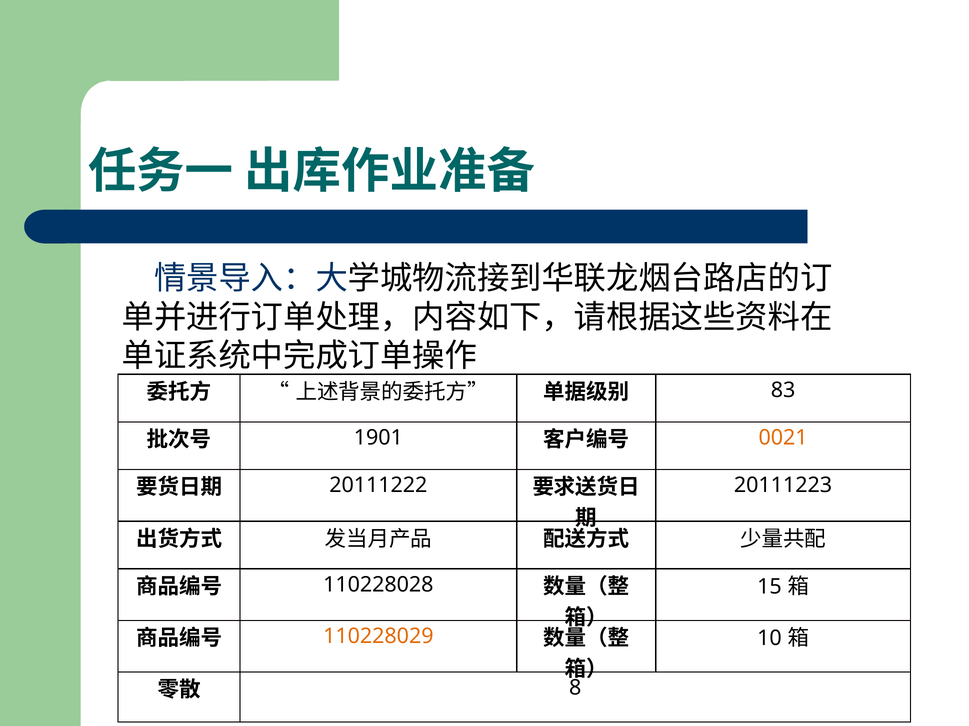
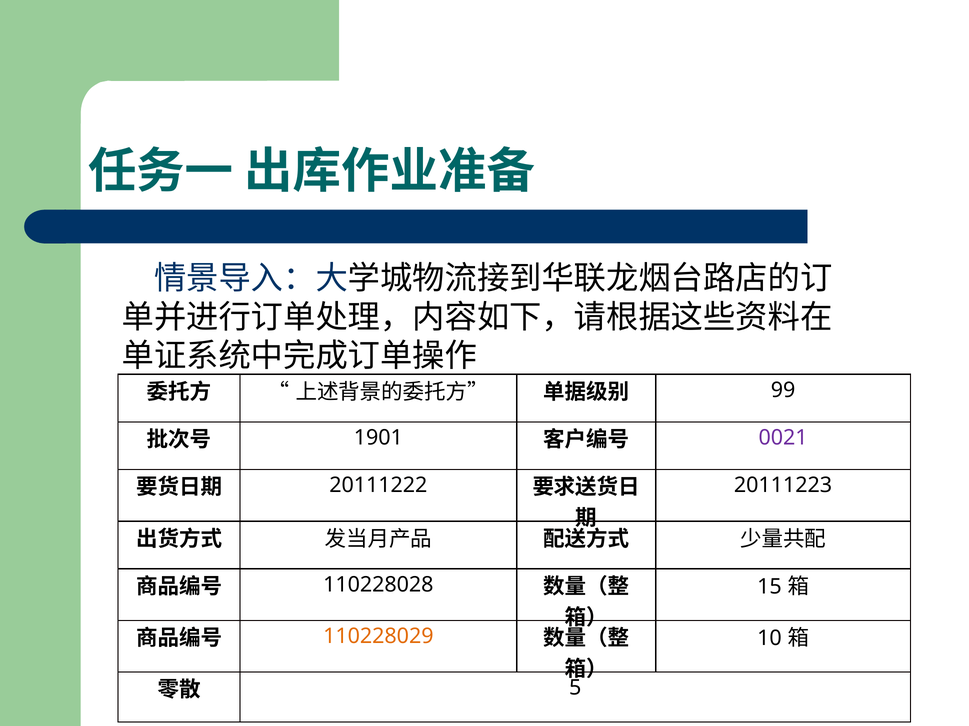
83: 83 -> 99
0021 colour: orange -> purple
8: 8 -> 5
